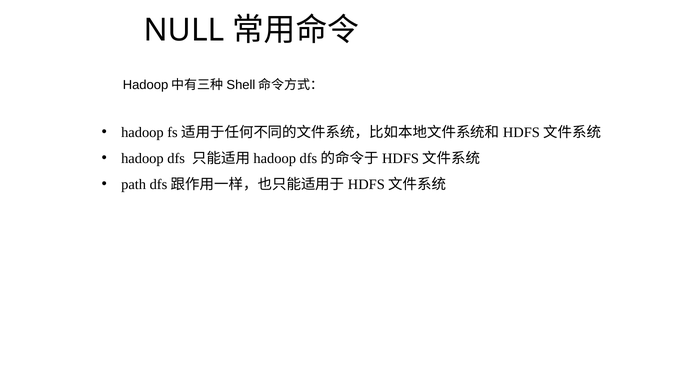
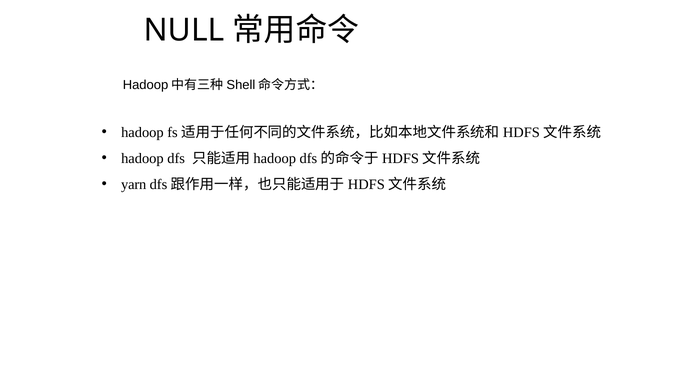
path: path -> yarn
